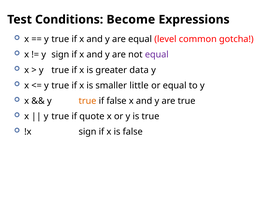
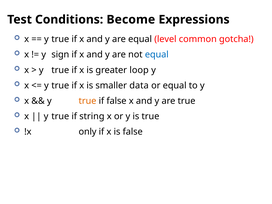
equal at (157, 55) colour: purple -> blue
data: data -> loop
little: little -> data
quote: quote -> string
!x sign: sign -> only
